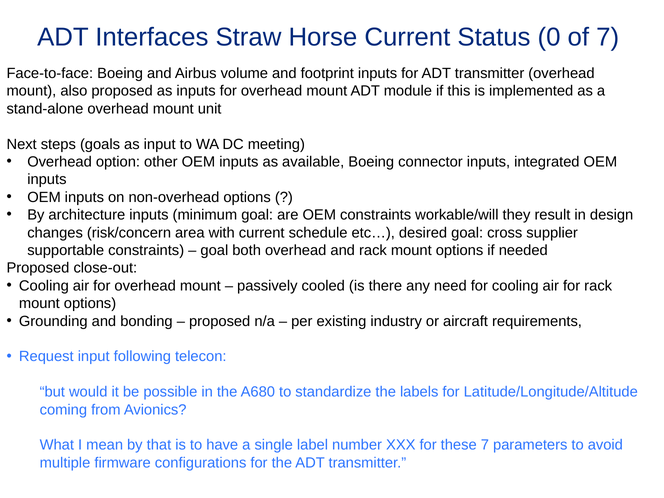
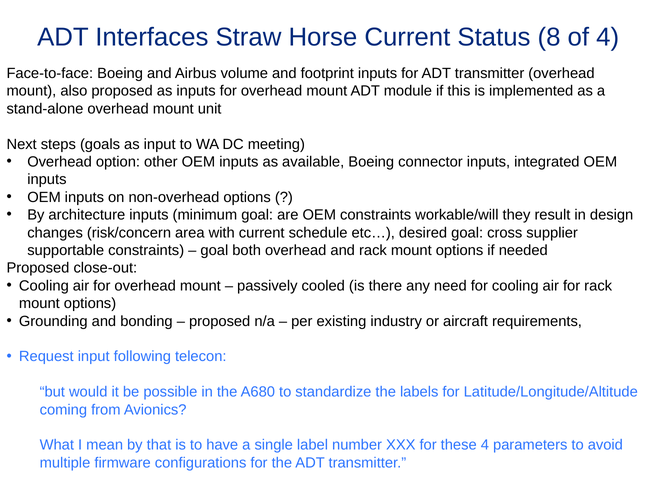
0: 0 -> 8
of 7: 7 -> 4
these 7: 7 -> 4
